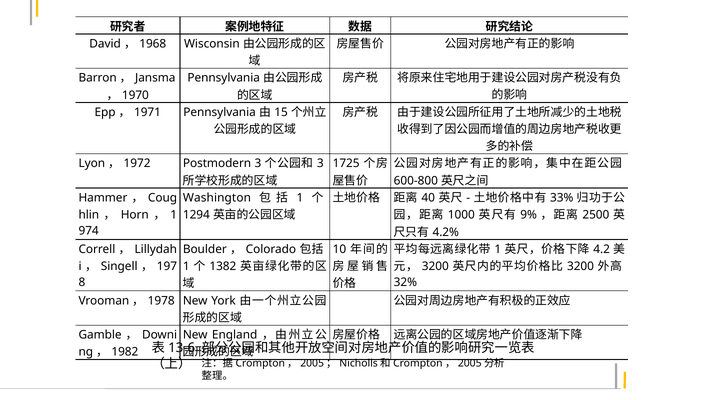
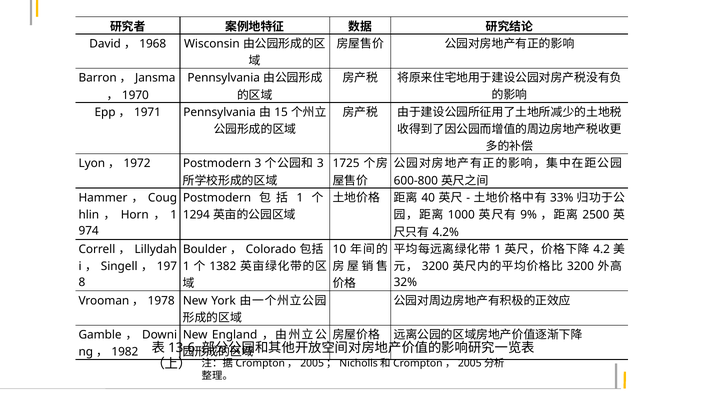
Washington at (217, 197): Washington -> Postmodern
